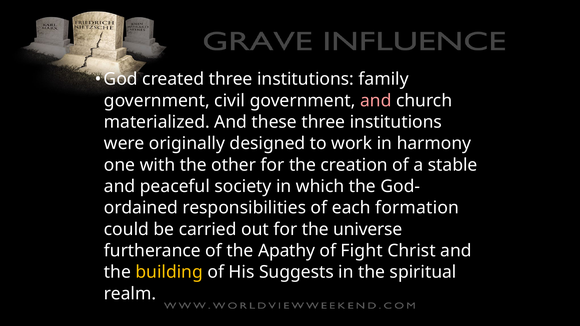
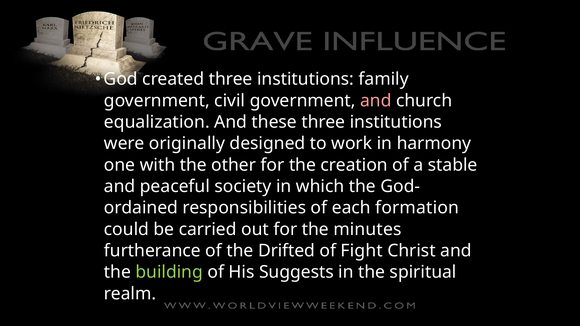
materialized: materialized -> equalization
universe: universe -> minutes
Apathy: Apathy -> Drifted
building colour: yellow -> light green
